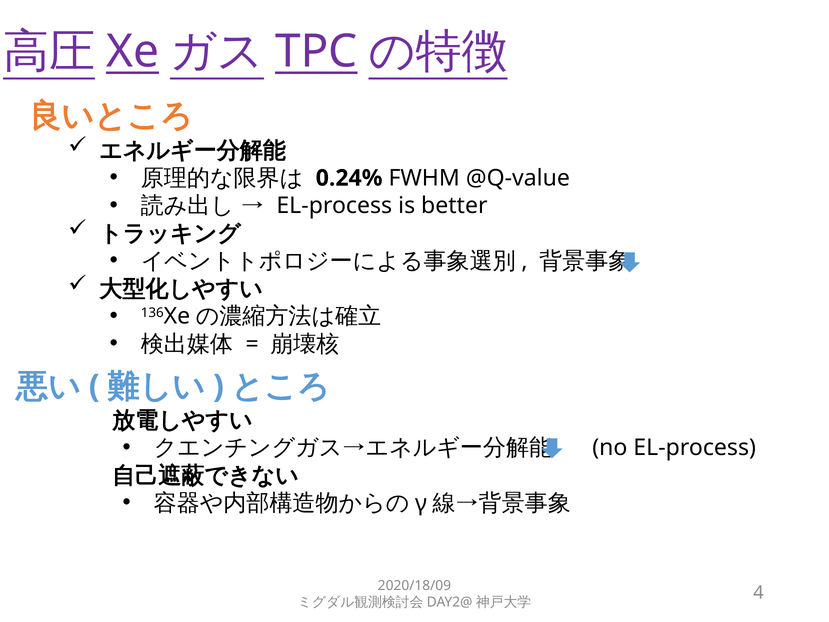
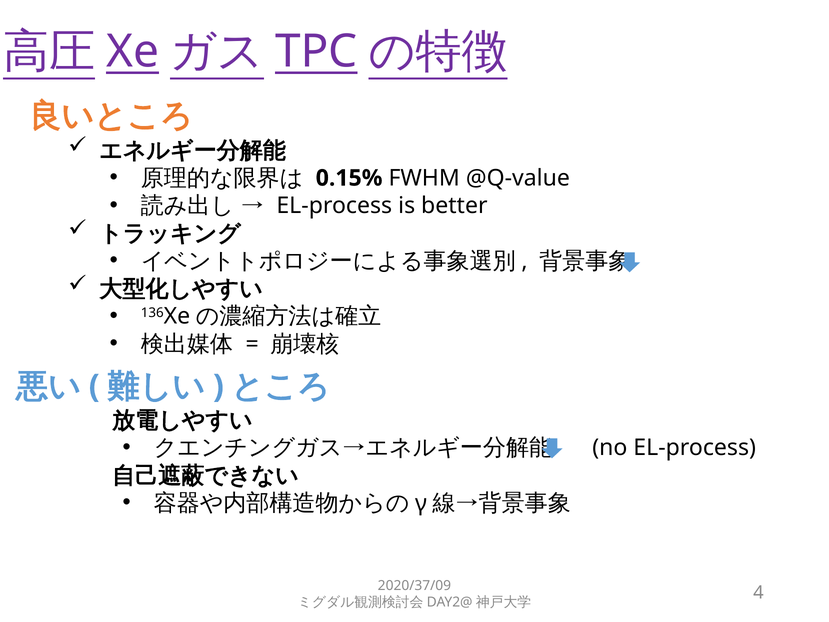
0.24%: 0.24% -> 0.15%
2020/18/09: 2020/18/09 -> 2020/37/09
